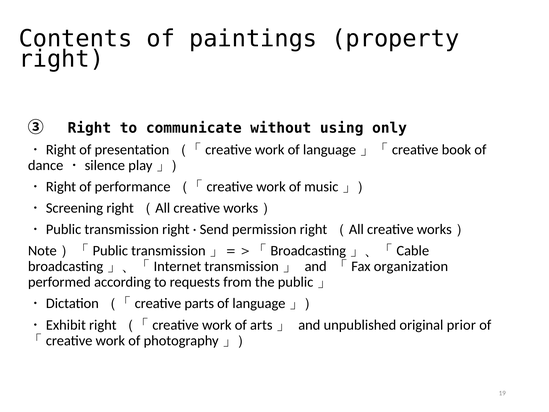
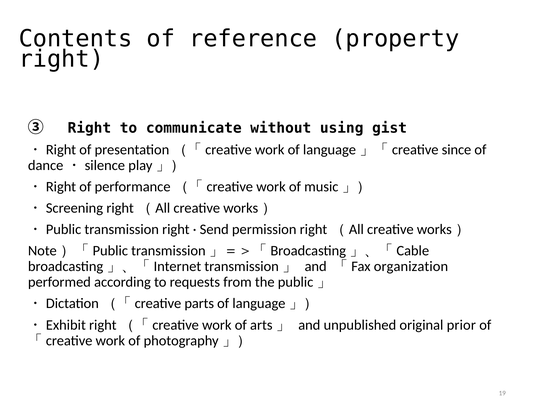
paintings: paintings -> reference
only: only -> gist
book: book -> since
